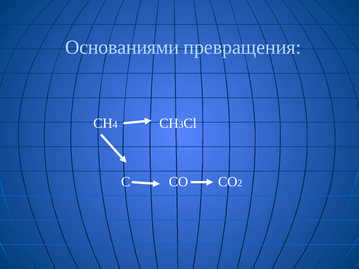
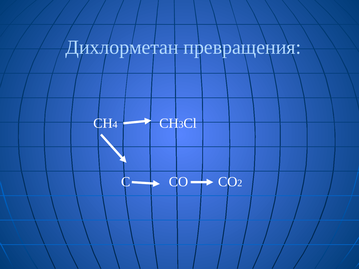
Основаниями: Основаниями -> Дихлорметан
